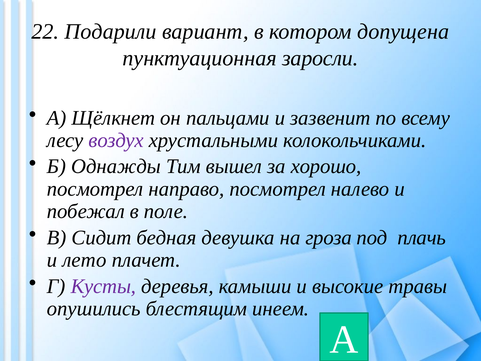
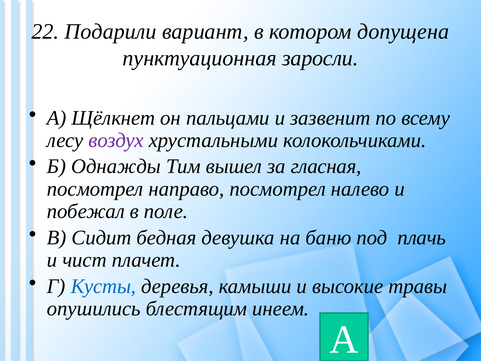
хорошо: хорошо -> гласная
гроза: гроза -> баню
лето: лето -> чист
Кусты colour: purple -> blue
